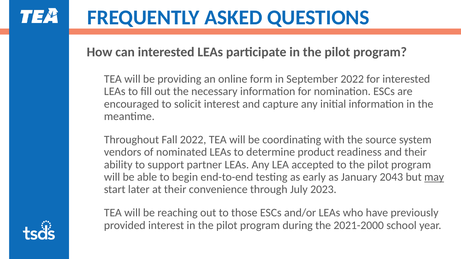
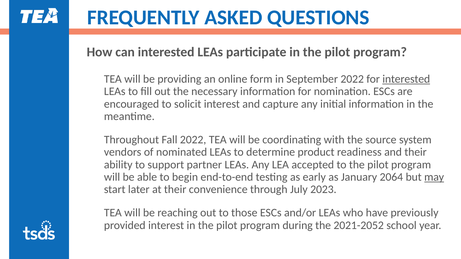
interested at (406, 79) underline: none -> present
2043: 2043 -> 2064
2021-2000: 2021-2000 -> 2021-2052
